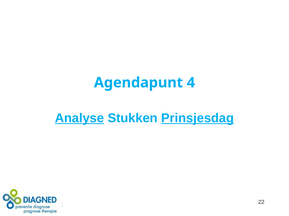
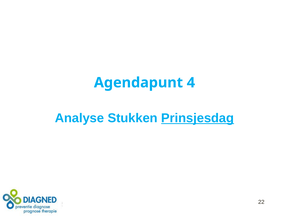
Analyse underline: present -> none
